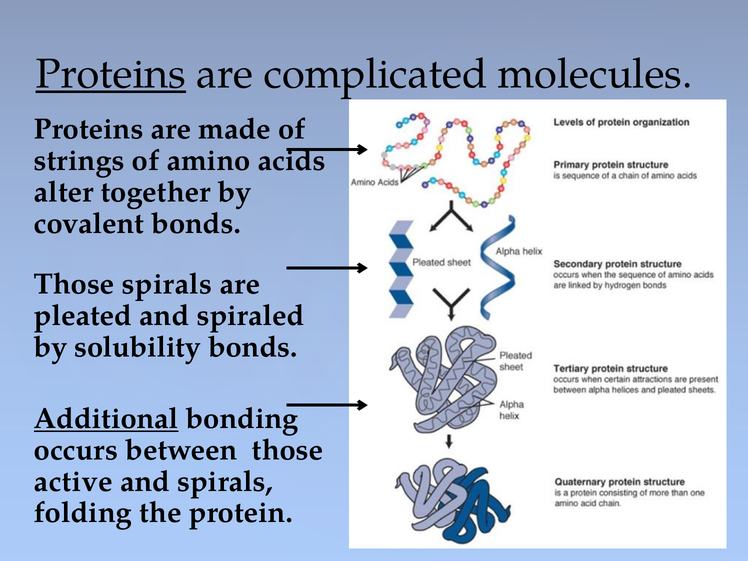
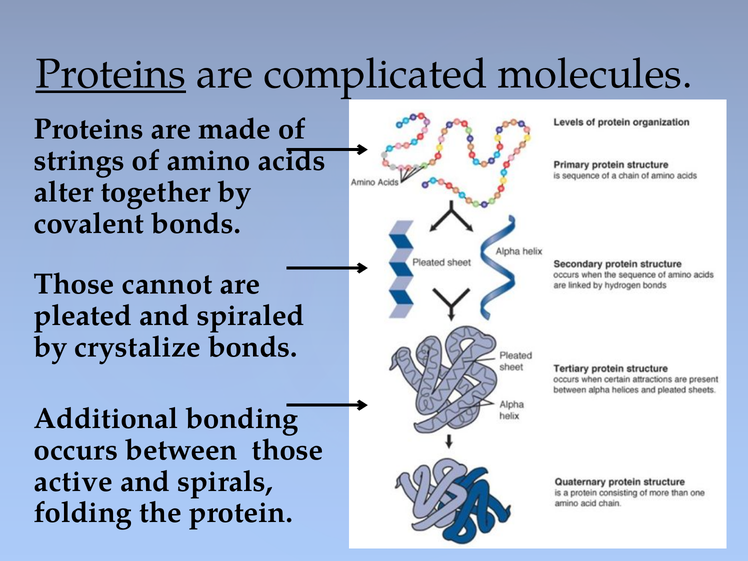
Those spirals: spirals -> cannot
solubility: solubility -> crystalize
Additional underline: present -> none
